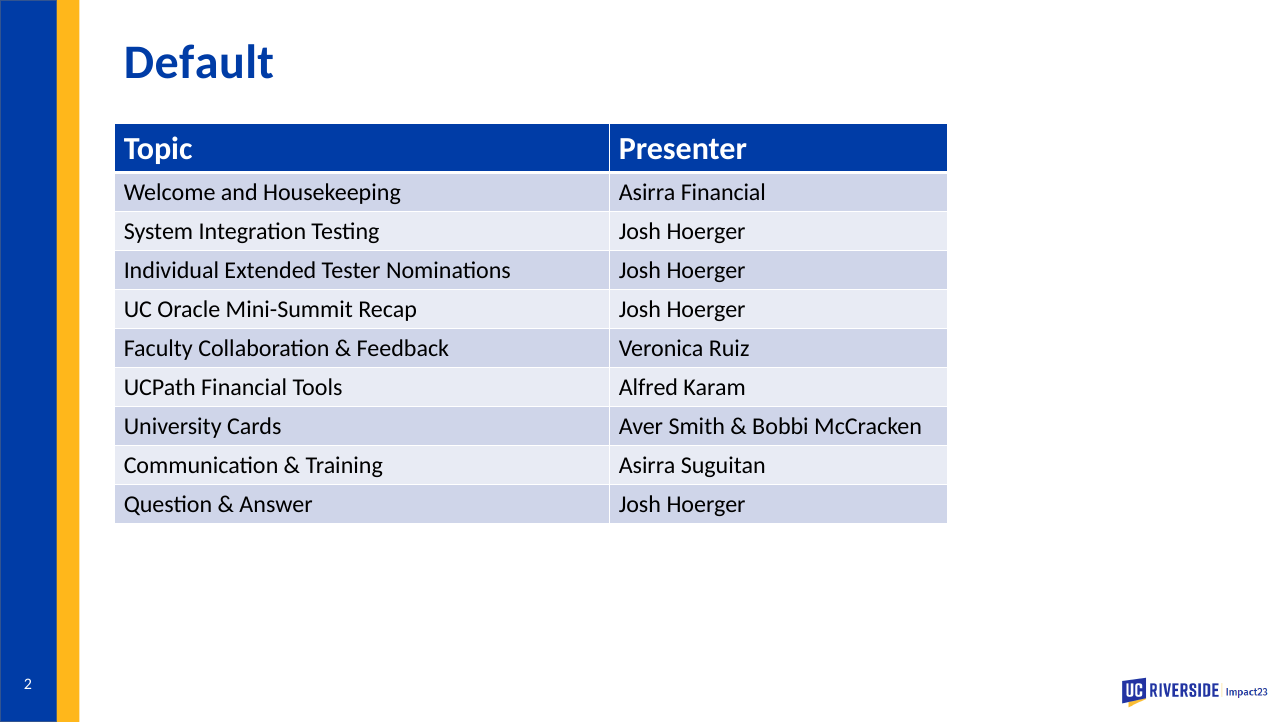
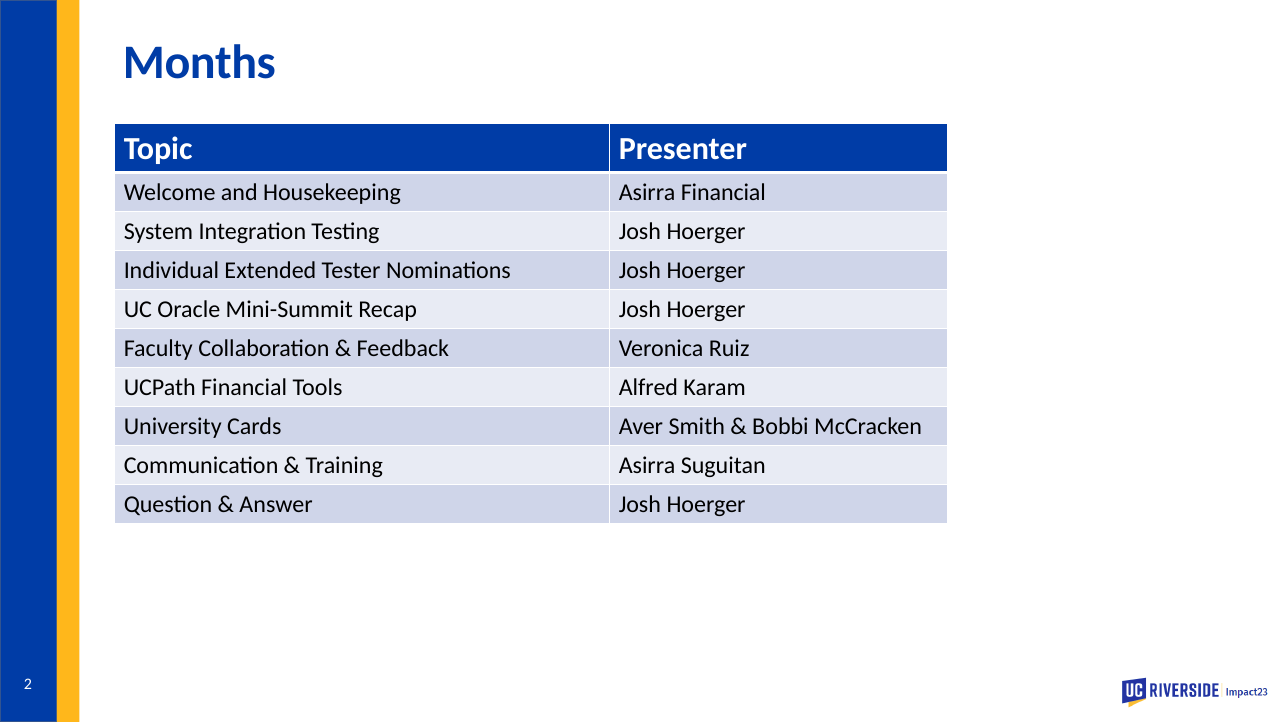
Default: Default -> Months
